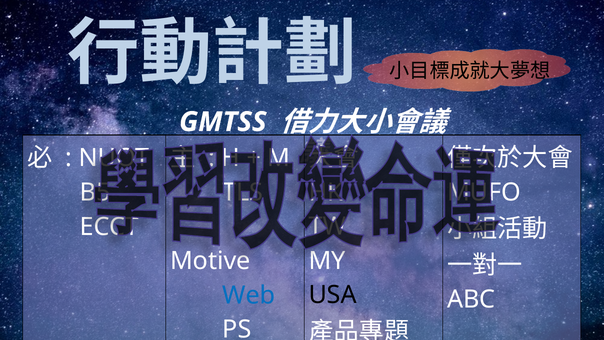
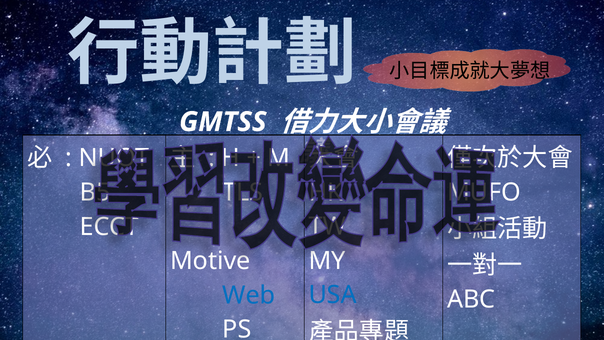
USA colour: black -> blue
